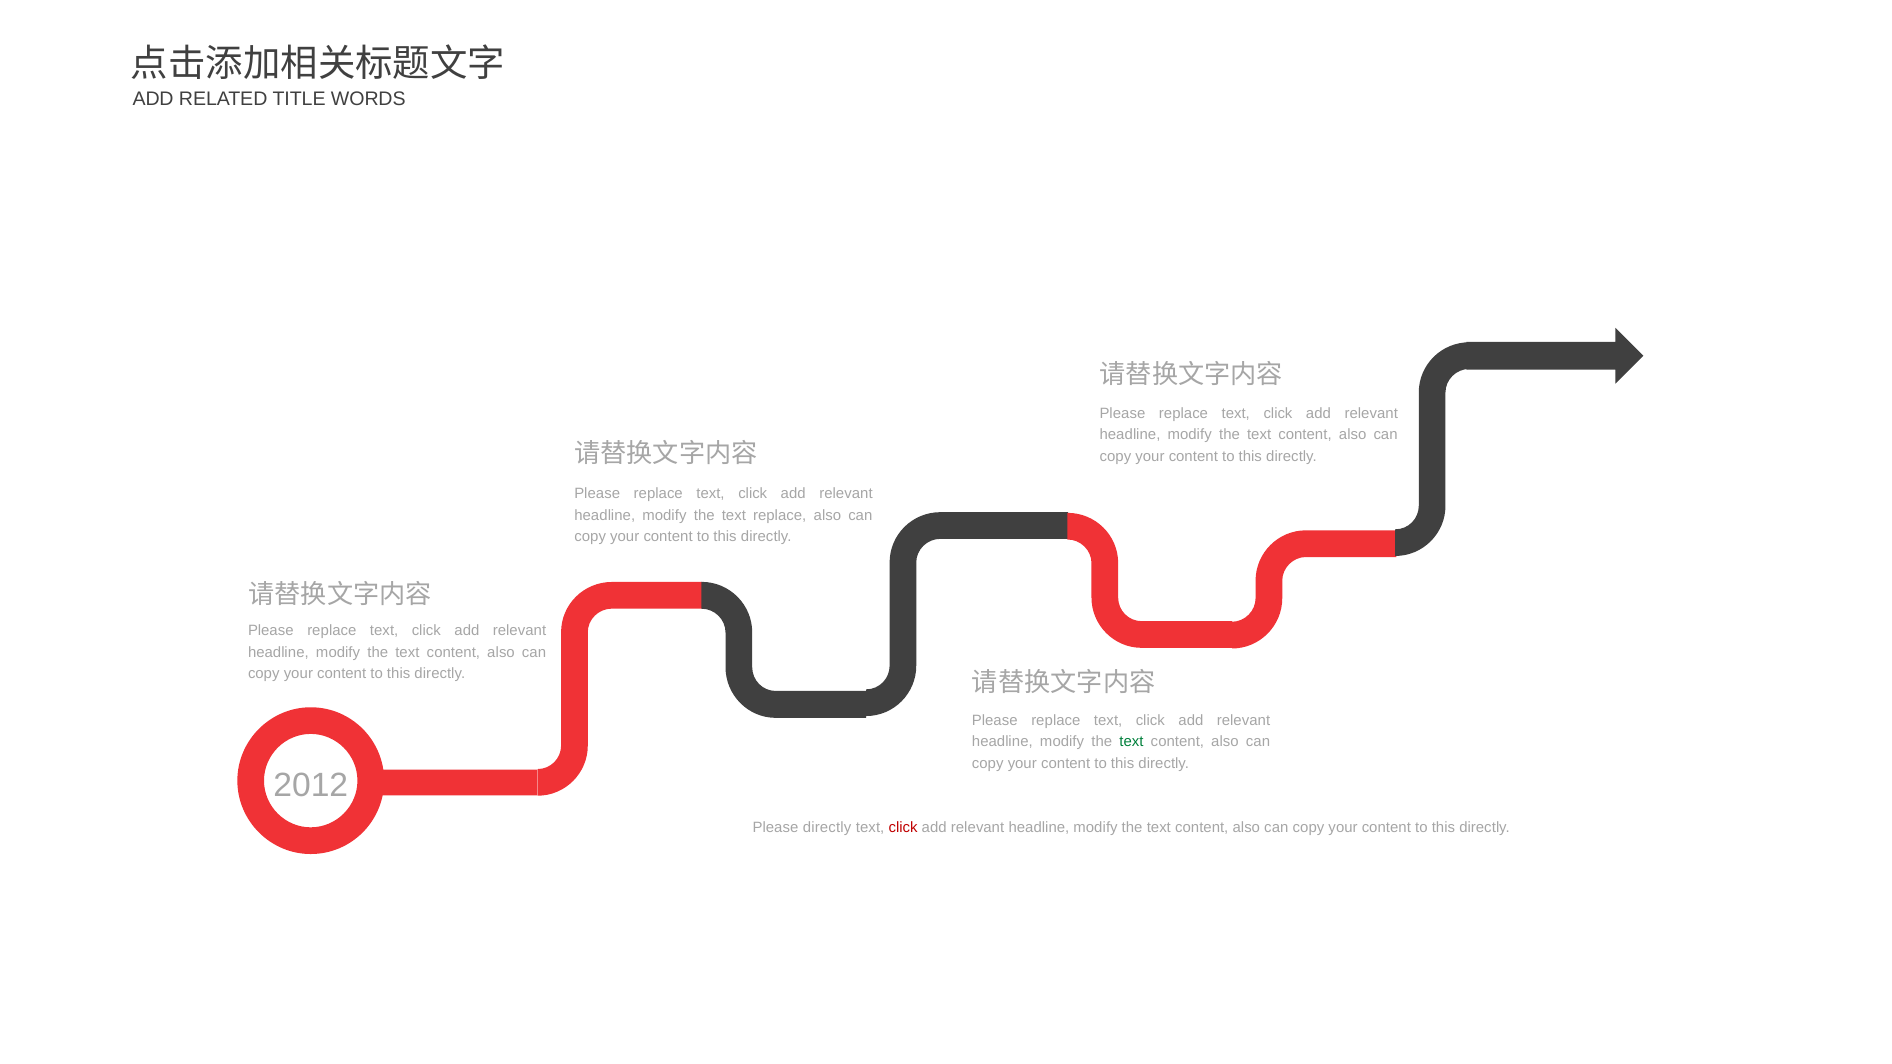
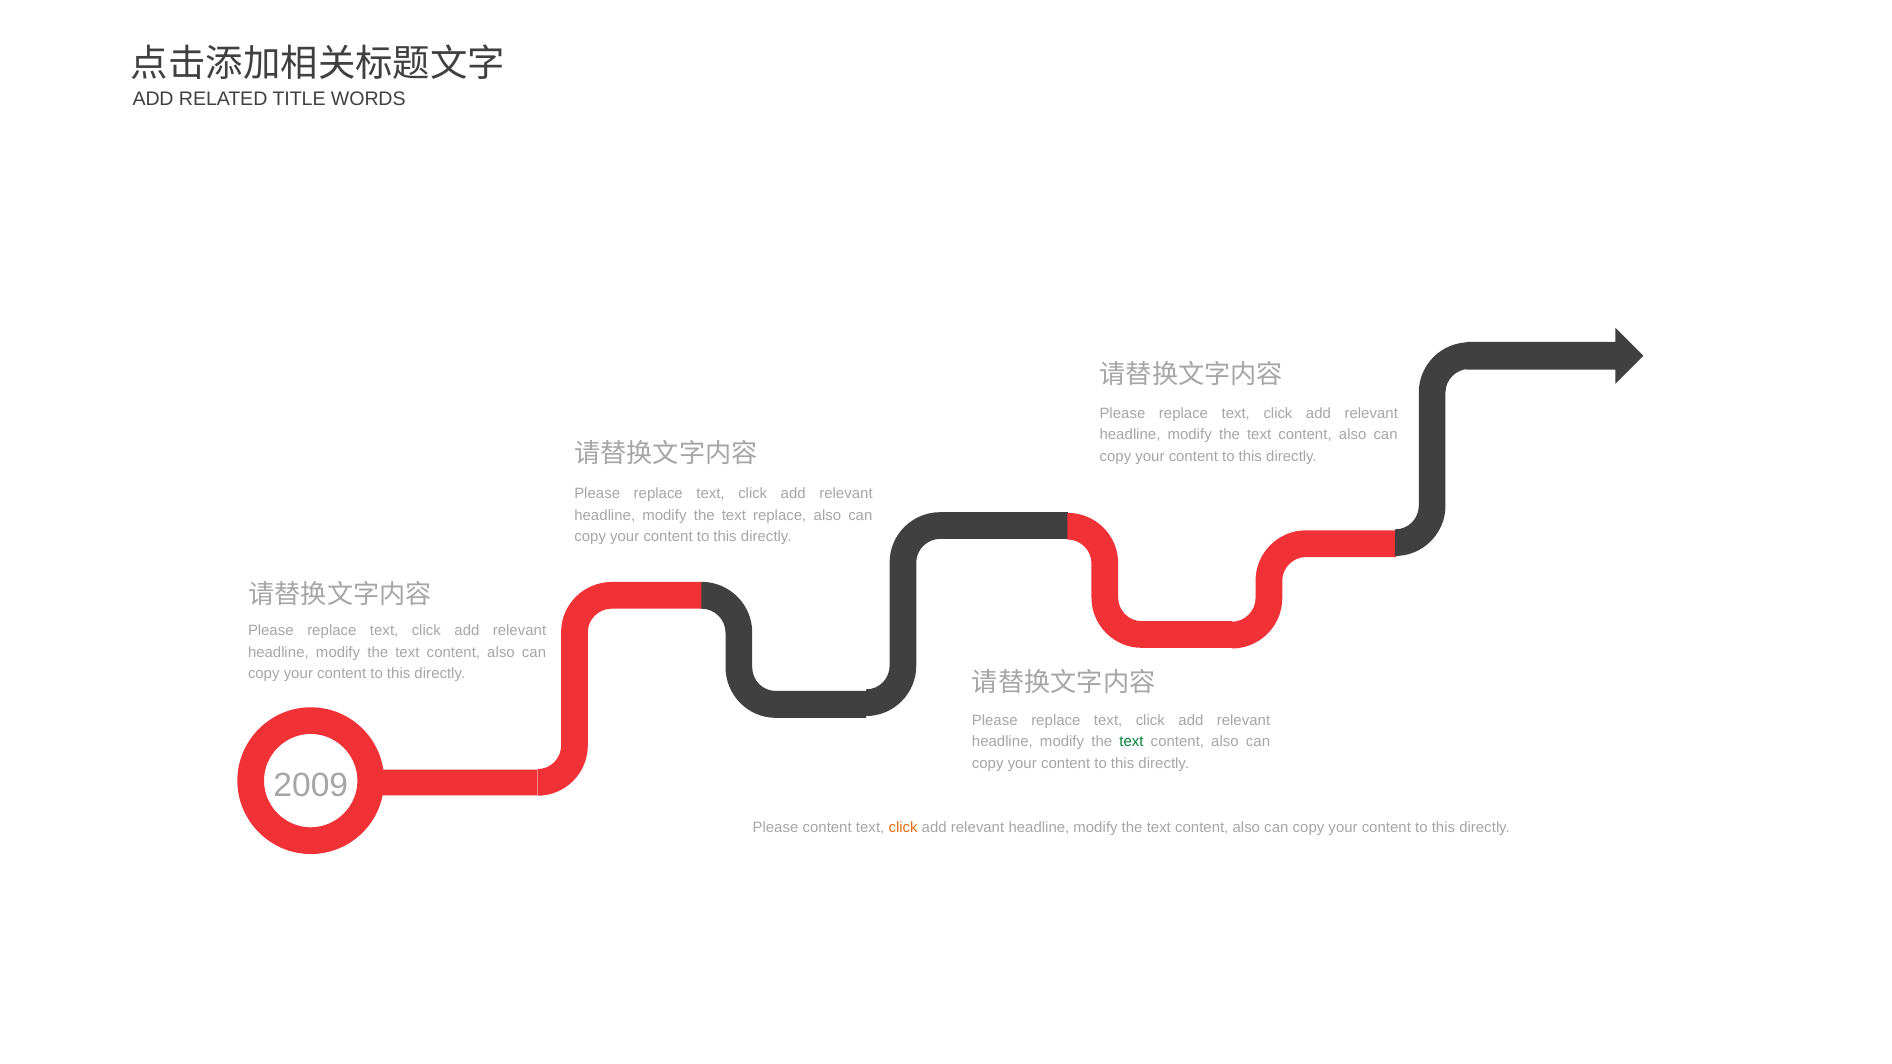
2012: 2012 -> 2009
Please directly: directly -> content
click at (903, 828) colour: red -> orange
